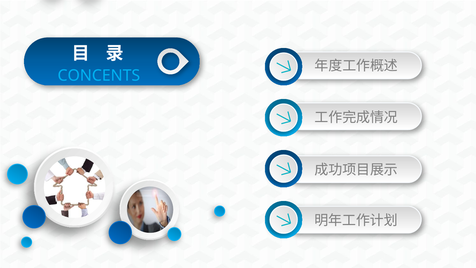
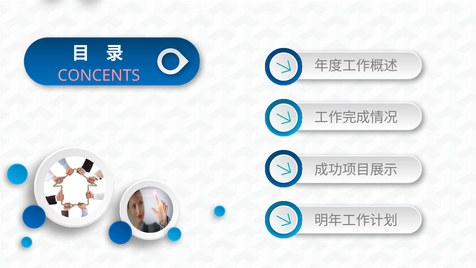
CONCENTS colour: light blue -> pink
